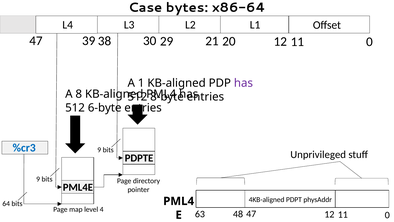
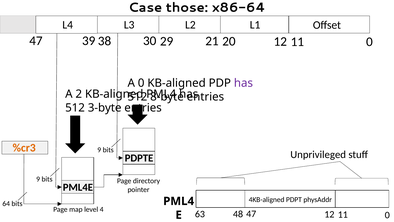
bytes: bytes -> those
A 1: 1 -> 0
8: 8 -> 2
6-byte: 6-byte -> 3-byte
%cr3 colour: blue -> orange
